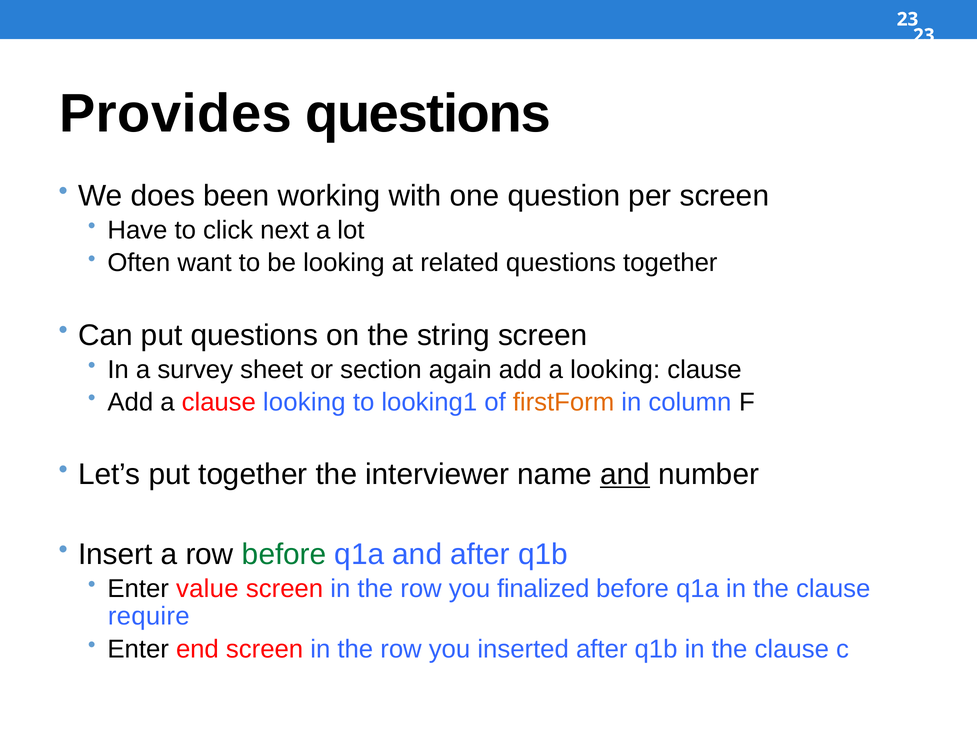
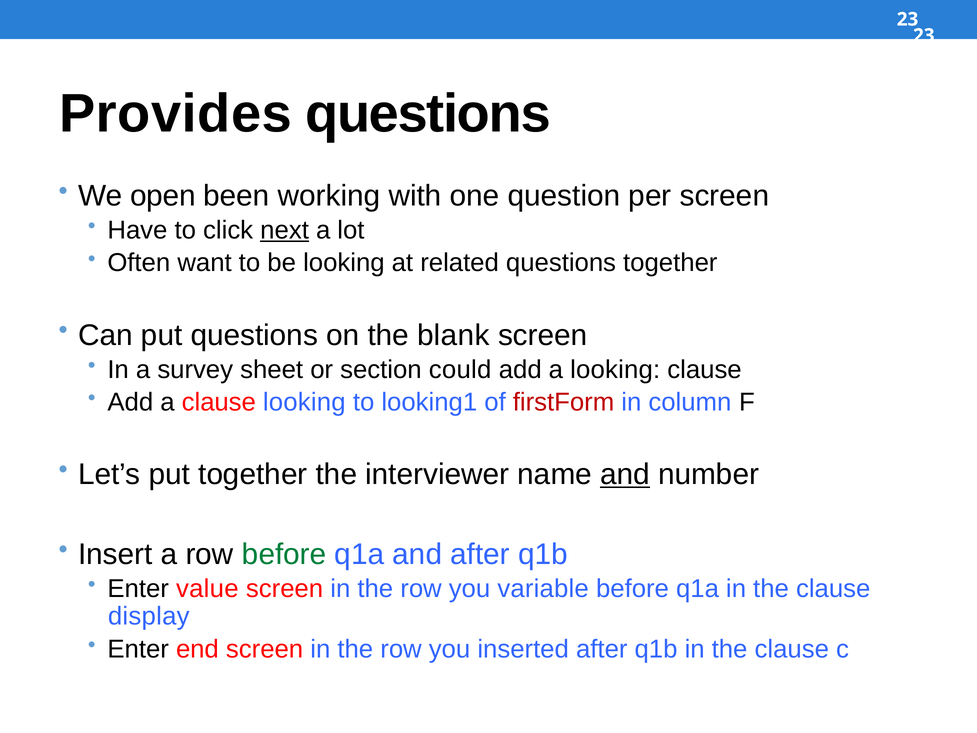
does: does -> open
next underline: none -> present
string: string -> blank
again: again -> could
firstForm colour: orange -> red
finalized: finalized -> variable
require: require -> display
